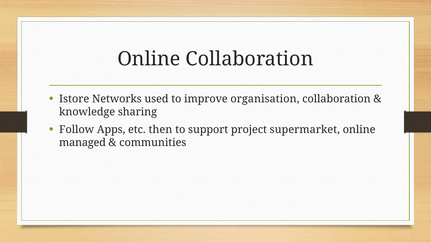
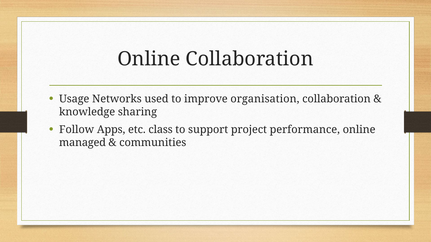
Istore: Istore -> Usage
then: then -> class
supermarket: supermarket -> performance
